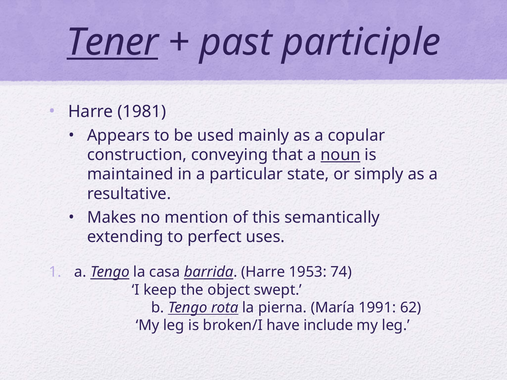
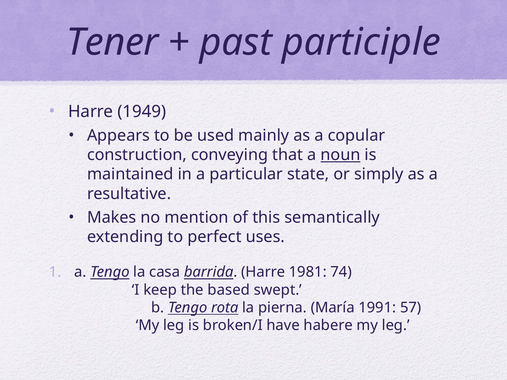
Tener underline: present -> none
1981: 1981 -> 1949
1953: 1953 -> 1981
object: object -> based
62: 62 -> 57
include: include -> habere
